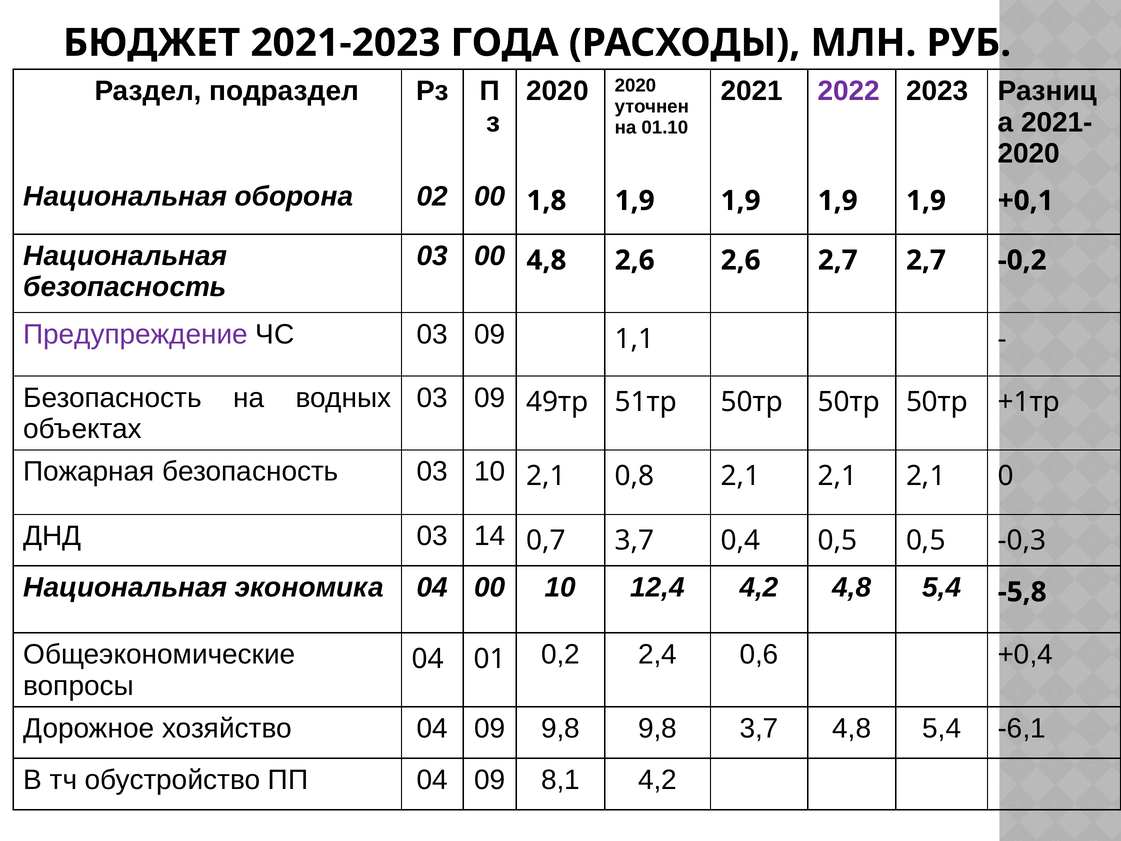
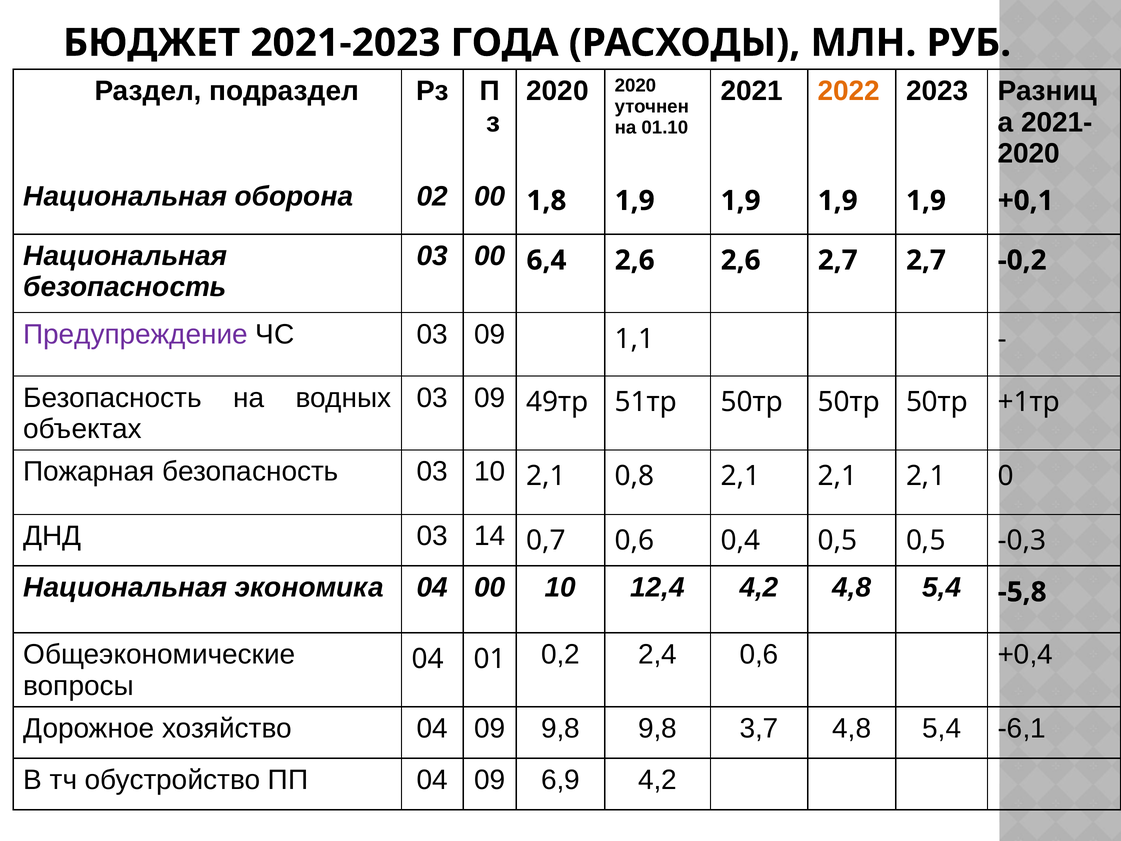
2022 colour: purple -> orange
00 4,8: 4,8 -> 6,4
0,7 3,7: 3,7 -> 0,6
8,1: 8,1 -> 6,9
